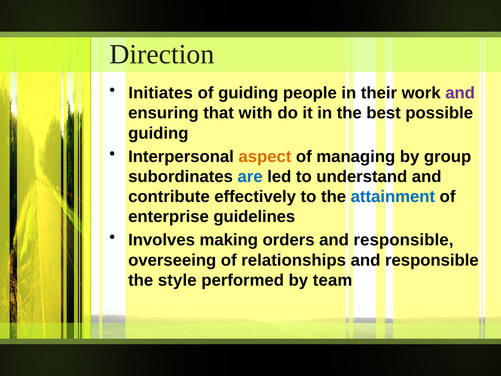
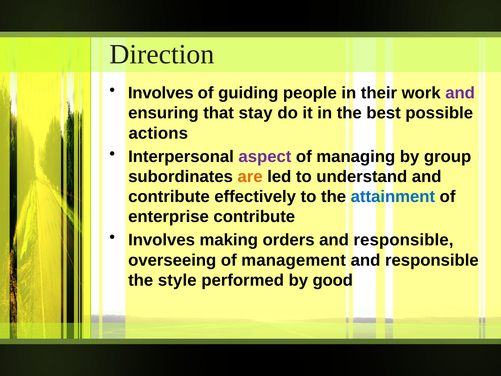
Initiates at (161, 93): Initiates -> Involves
with: with -> stay
guiding at (158, 133): guiding -> actions
aspect colour: orange -> purple
are colour: blue -> orange
enterprise guidelines: guidelines -> contribute
relationships: relationships -> management
team: team -> good
